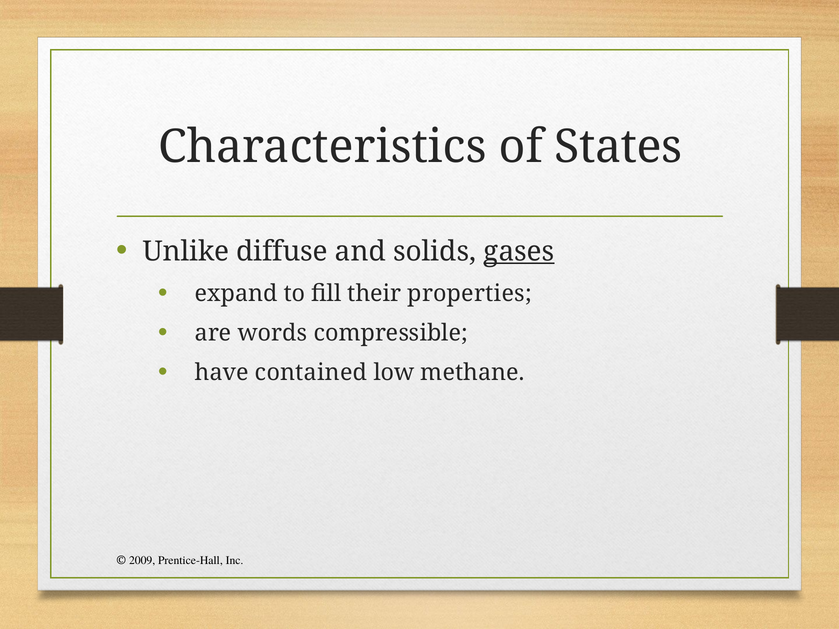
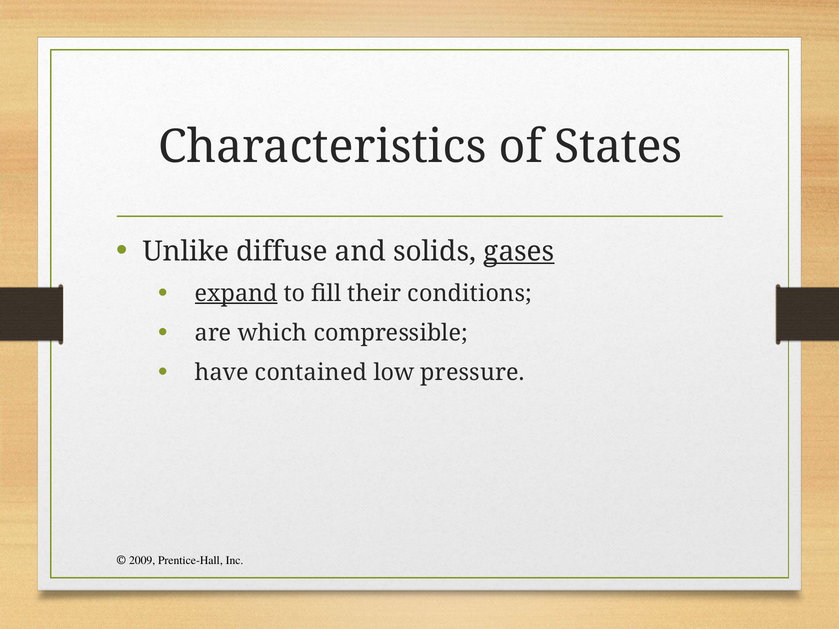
expand underline: none -> present
properties: properties -> conditions
words: words -> which
methane: methane -> pressure
